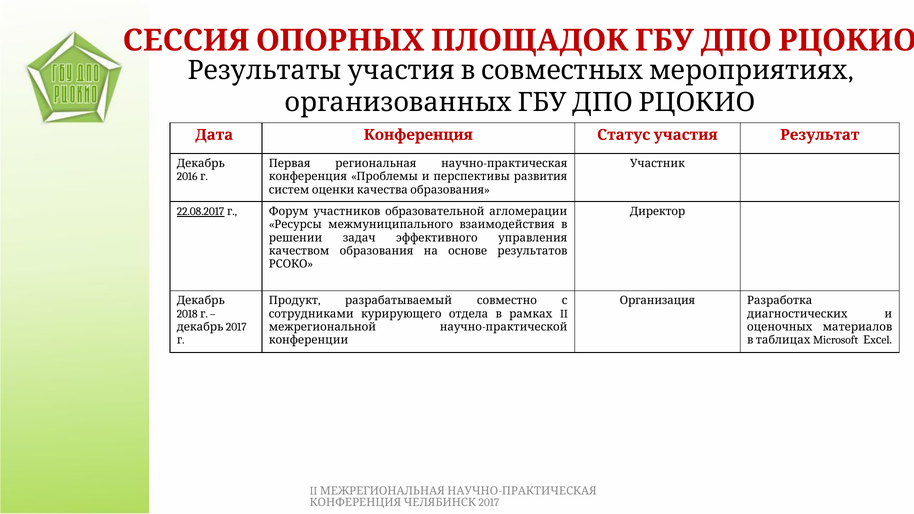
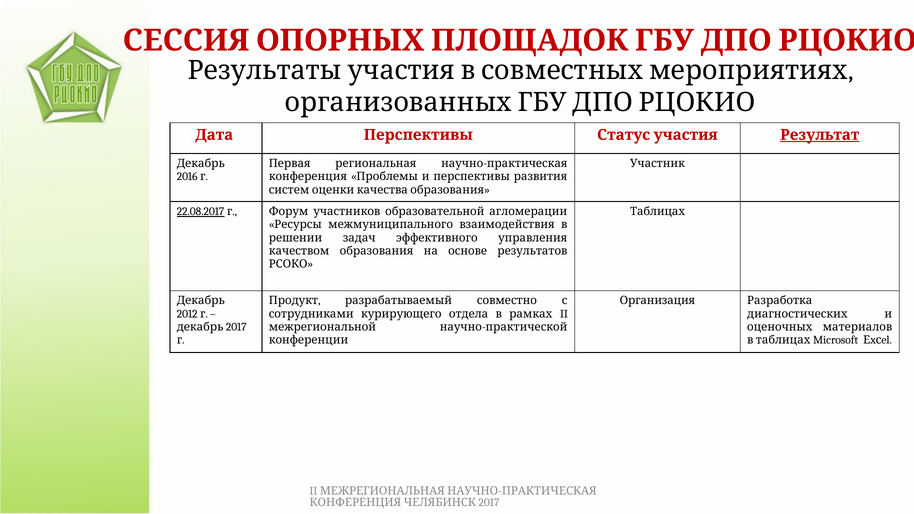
Дата Конференция: Конференция -> Перспективы
Результат underline: none -> present
Директор: Директор -> Таблицах
2018: 2018 -> 2012
